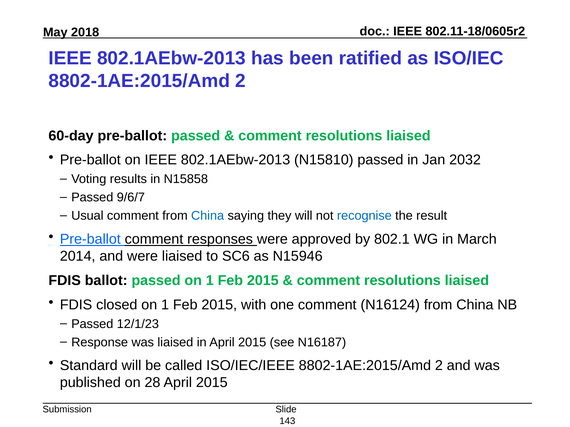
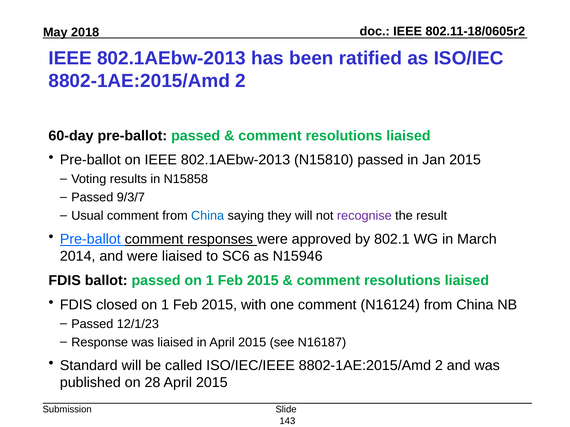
Jan 2032: 2032 -> 2015
9/6/7: 9/6/7 -> 9/3/7
recognise colour: blue -> purple
